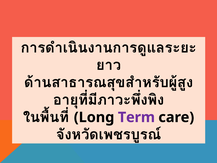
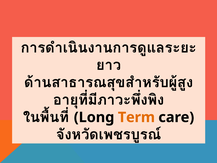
Term colour: purple -> orange
